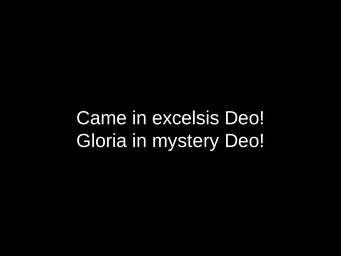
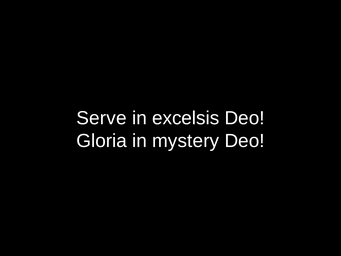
Came: Came -> Serve
